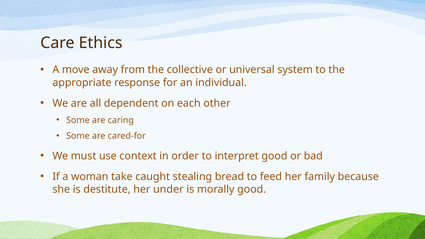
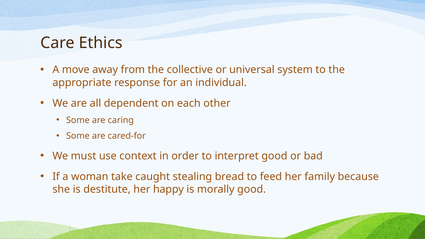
under: under -> happy
